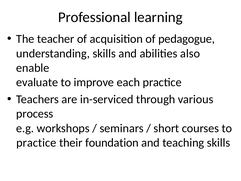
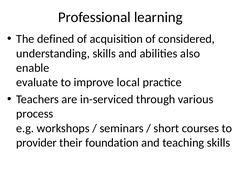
teacher: teacher -> defined
pedagogue: pedagogue -> considered
each: each -> local
practice at (36, 143): practice -> provider
